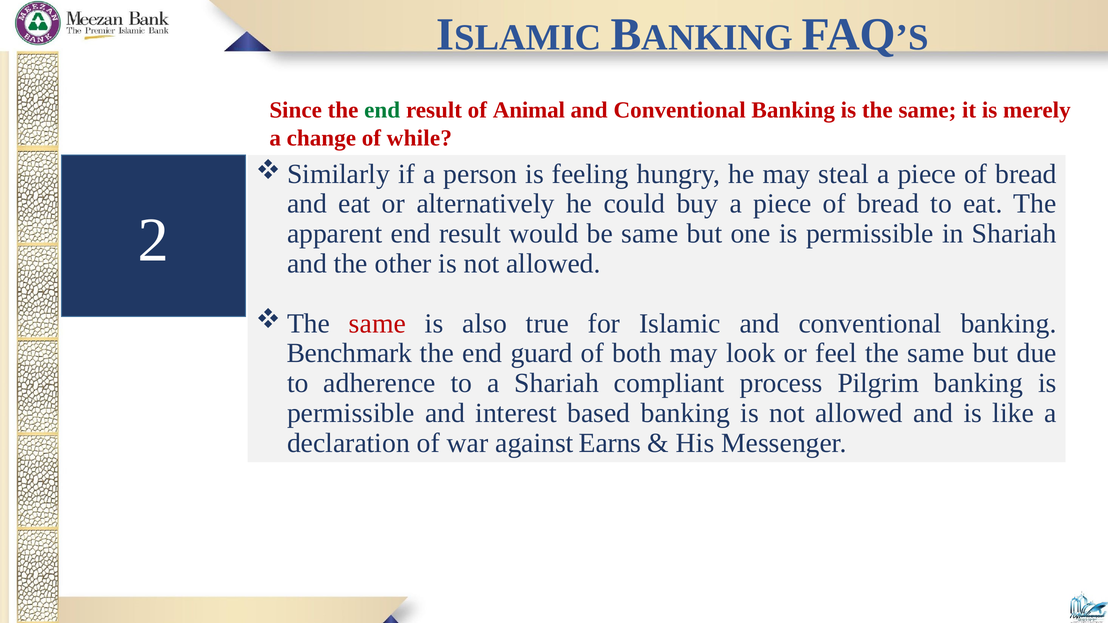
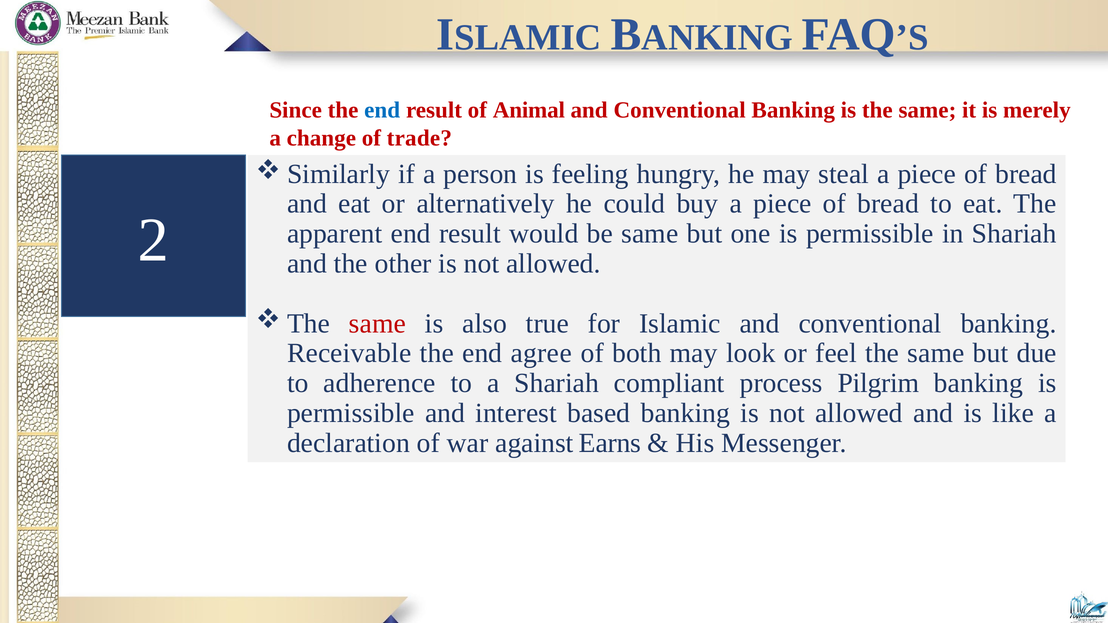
end at (382, 110) colour: green -> blue
while: while -> trade
Benchmark: Benchmark -> Receivable
guard: guard -> agree
